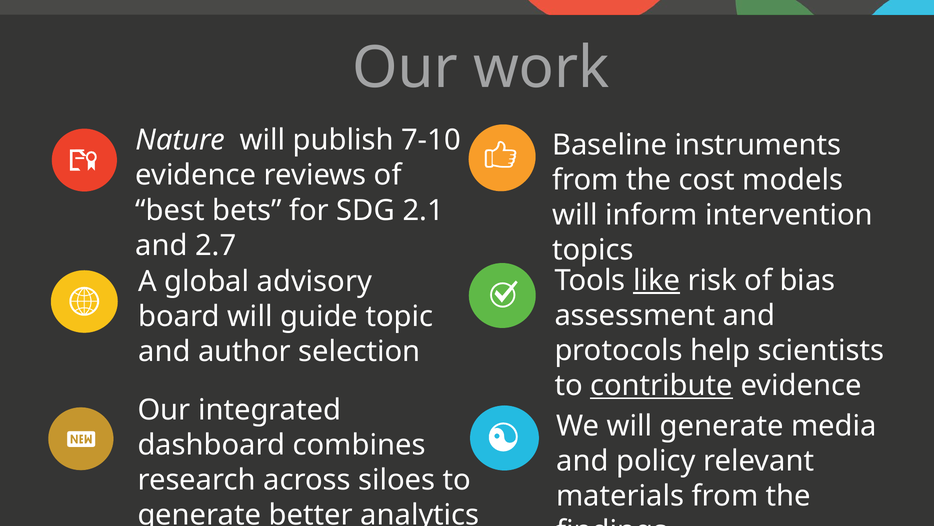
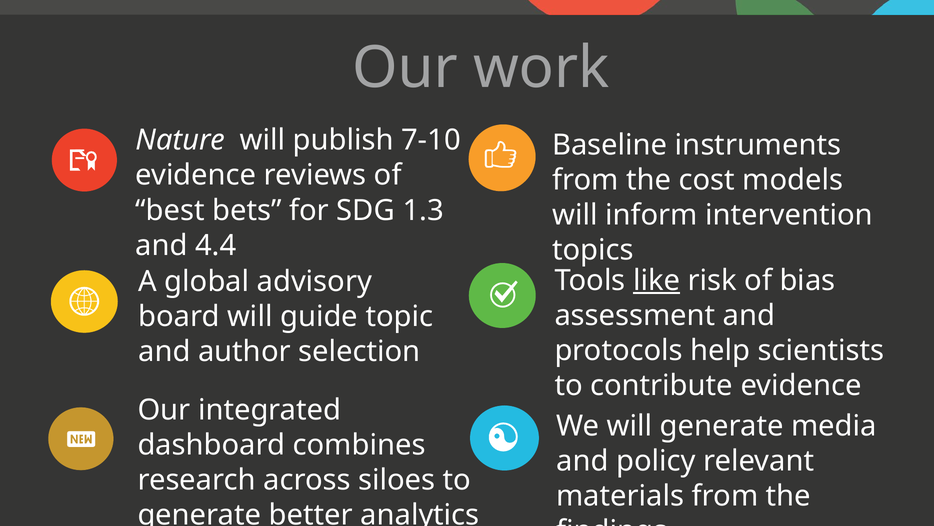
2.1: 2.1 -> 1.3
2.7: 2.7 -> 4.4
contribute underline: present -> none
